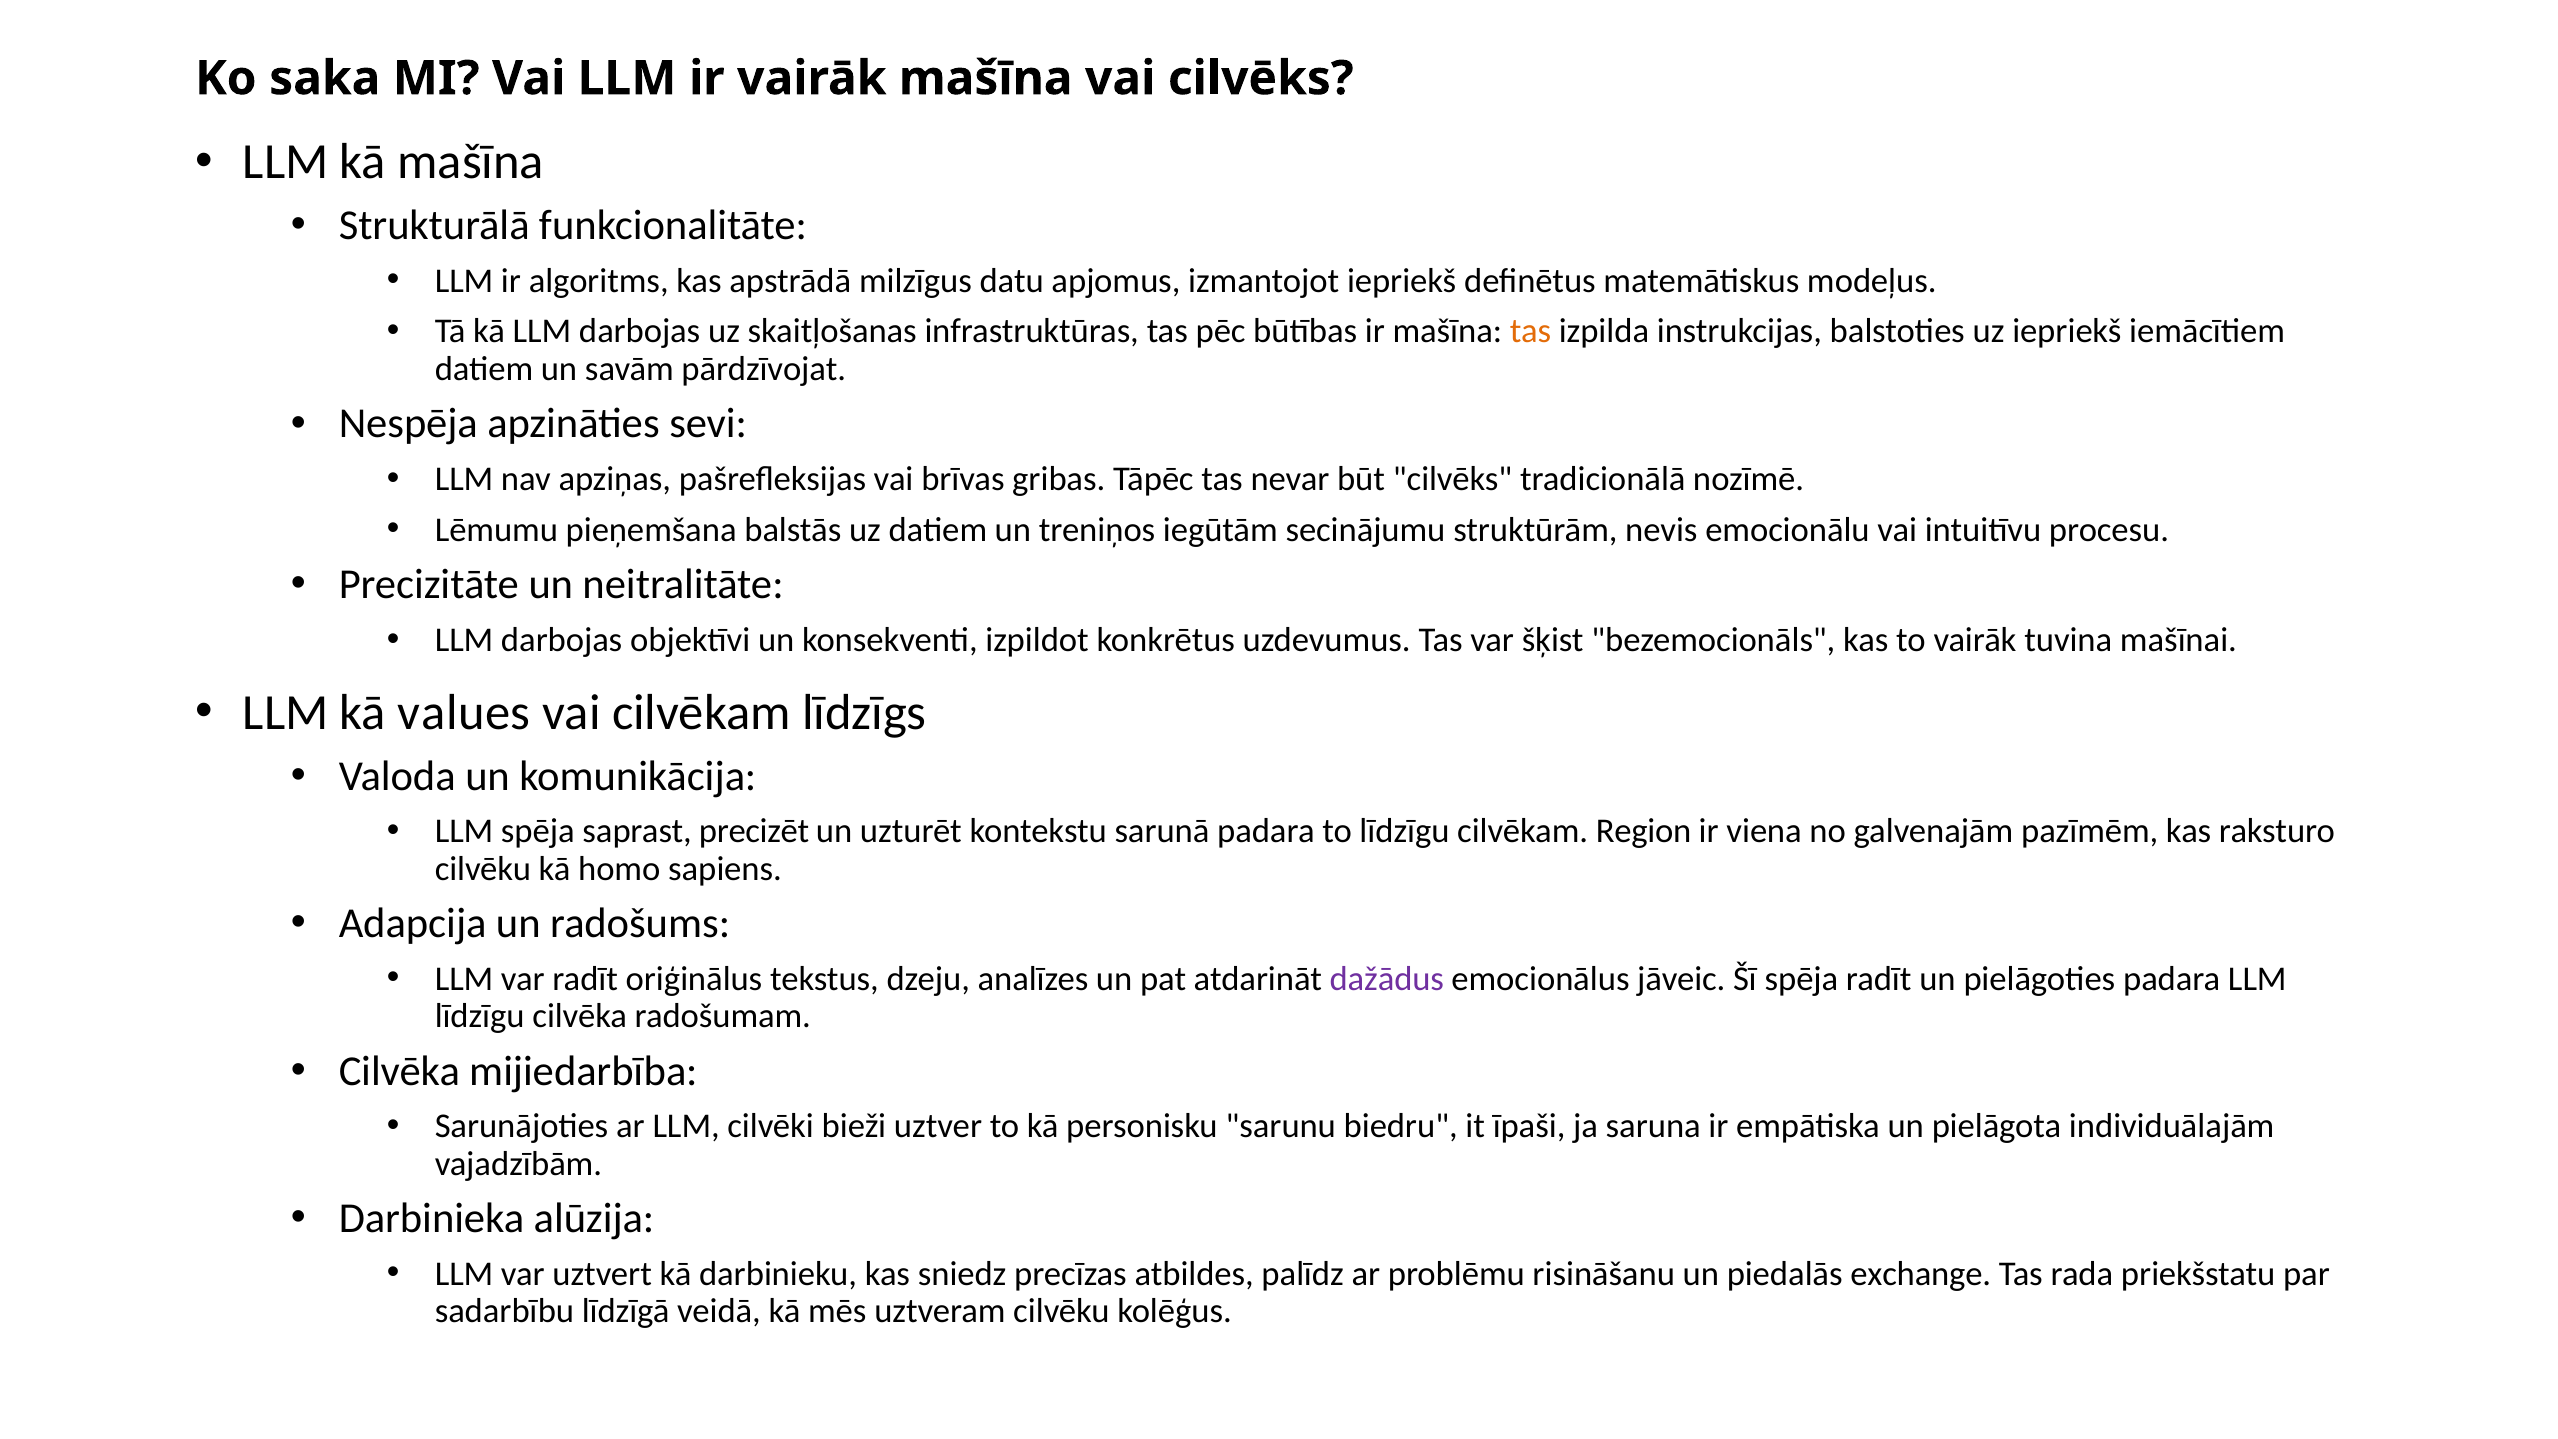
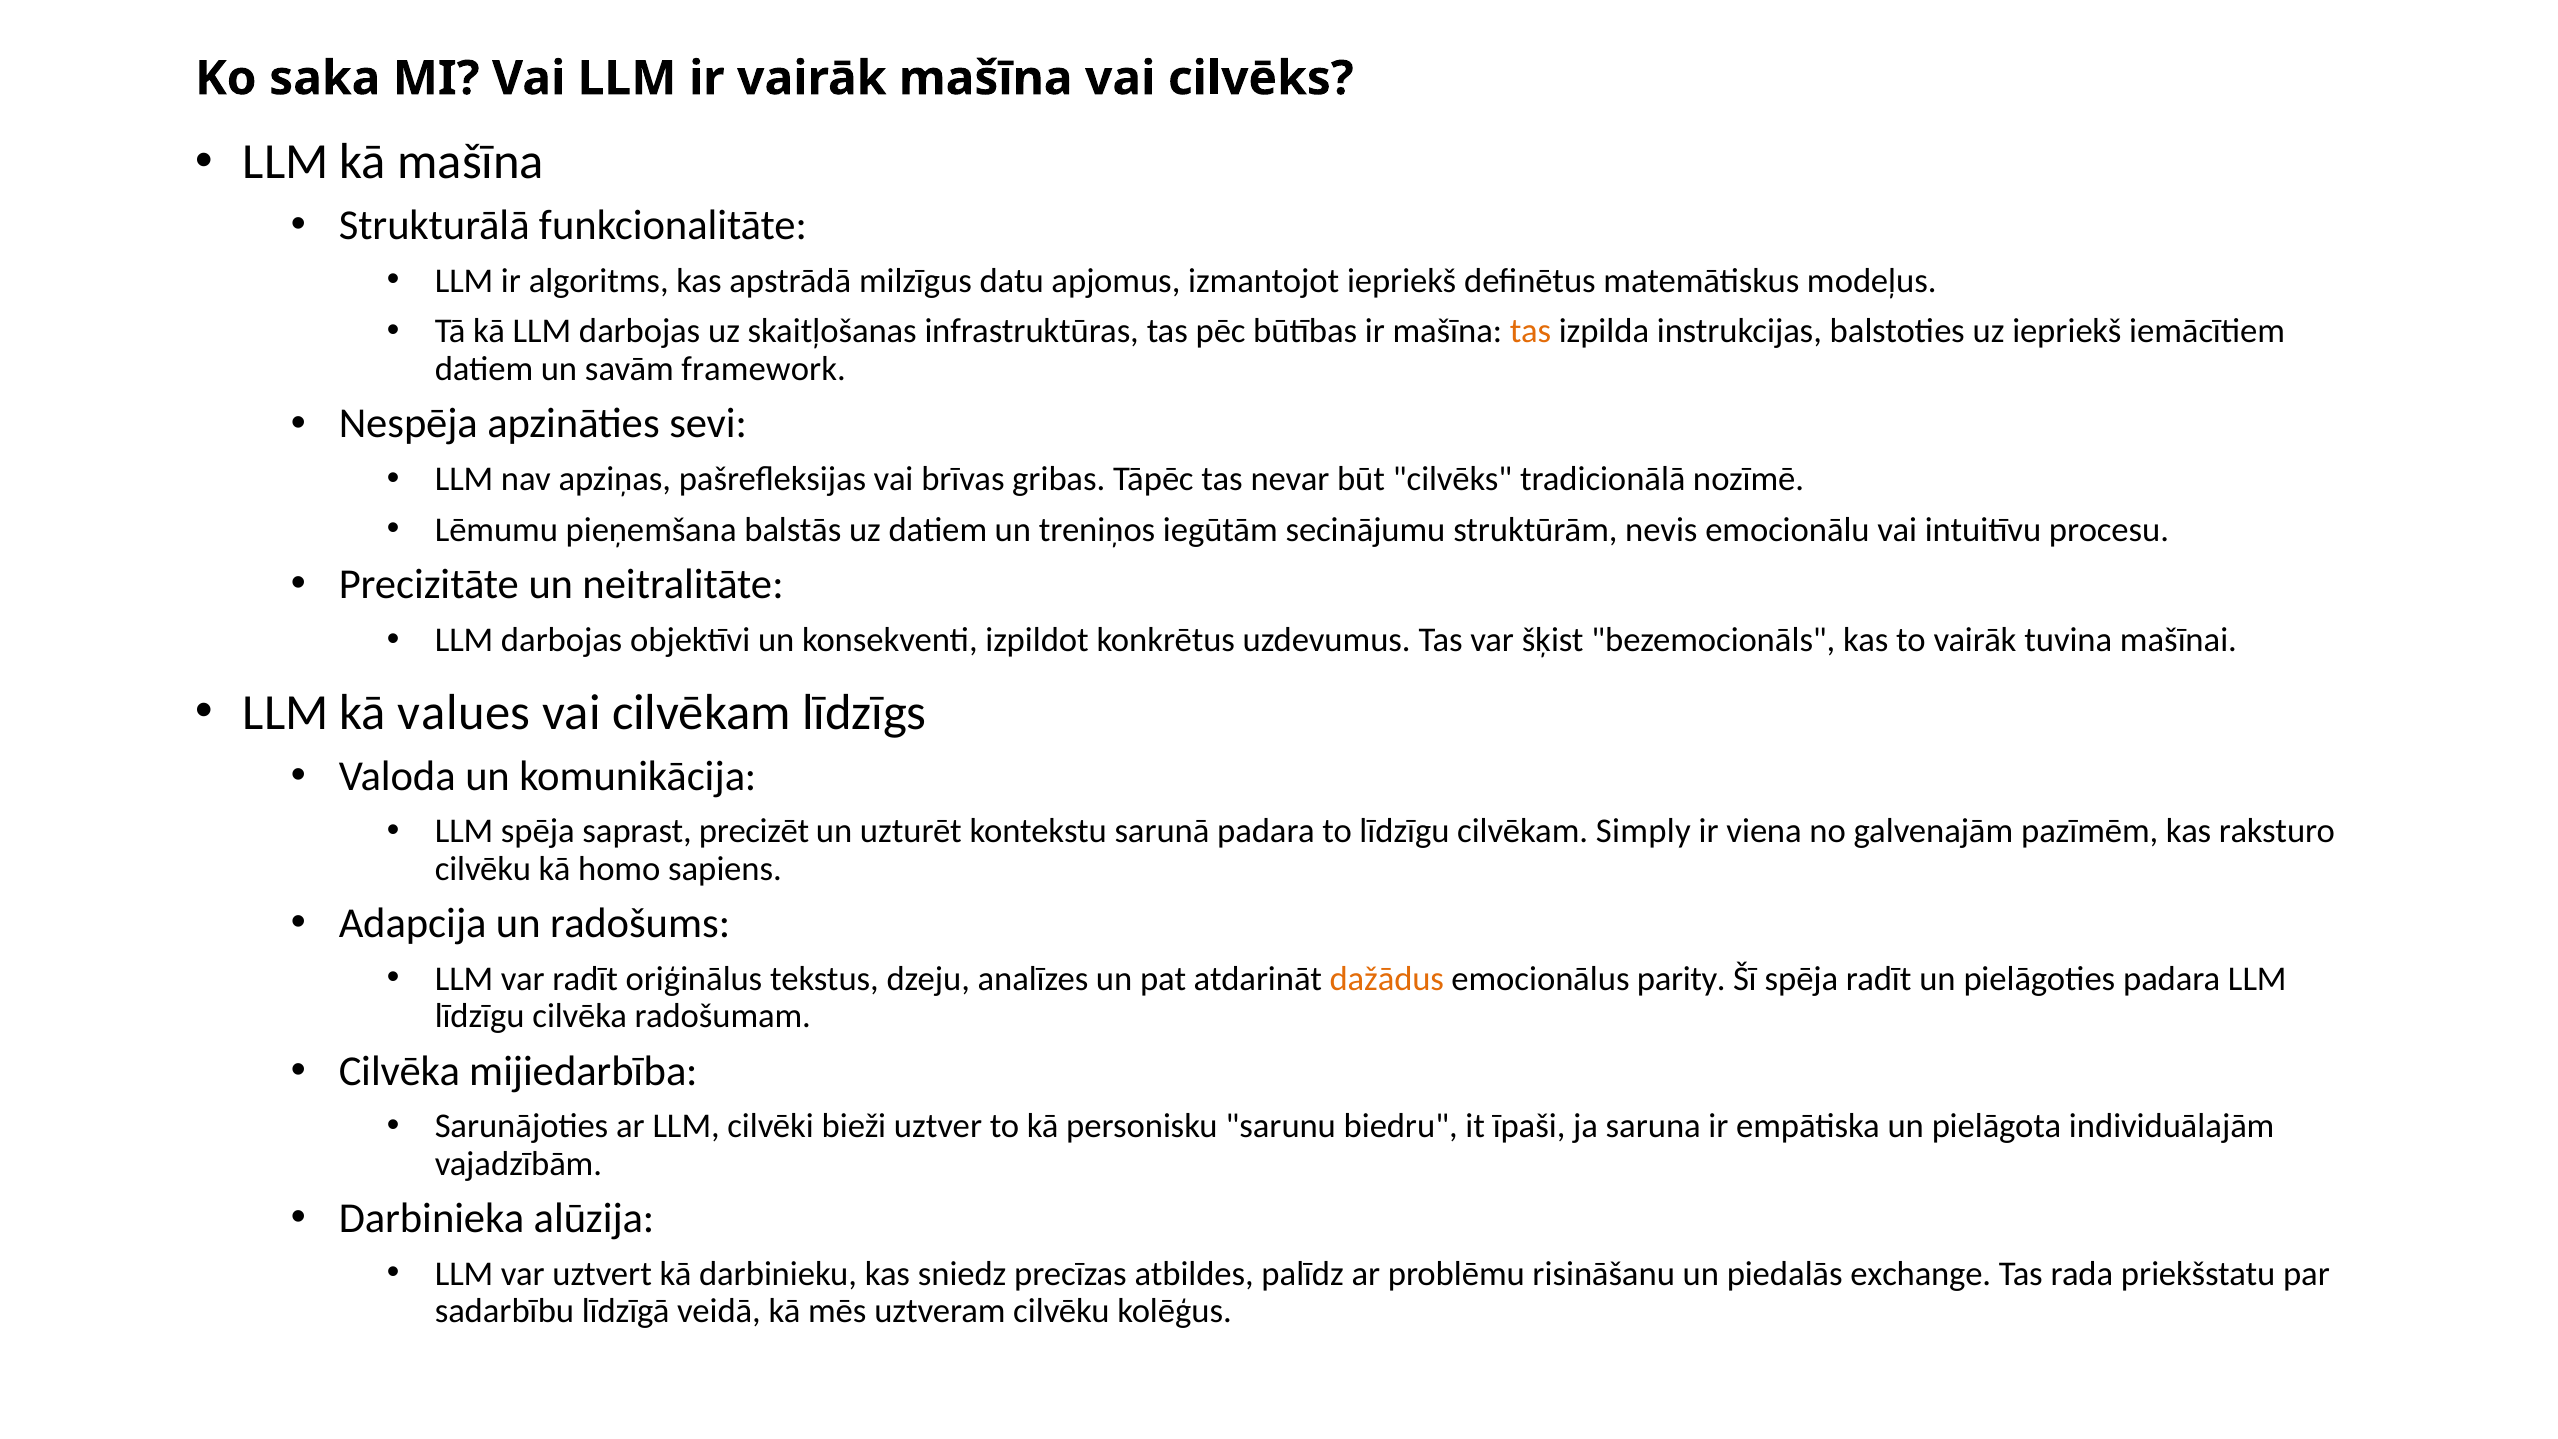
pārdzīvojat: pārdzīvojat -> framework
Region: Region -> Simply
dažādus colour: purple -> orange
jāveic: jāveic -> parity
